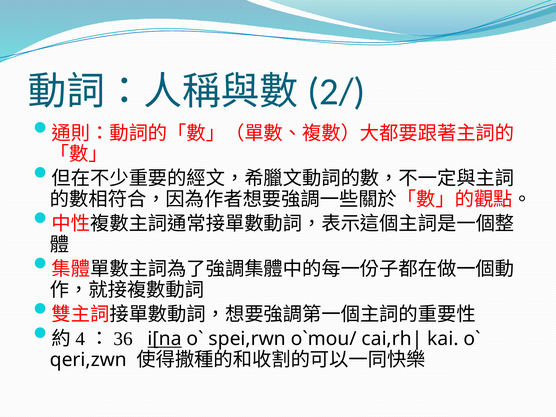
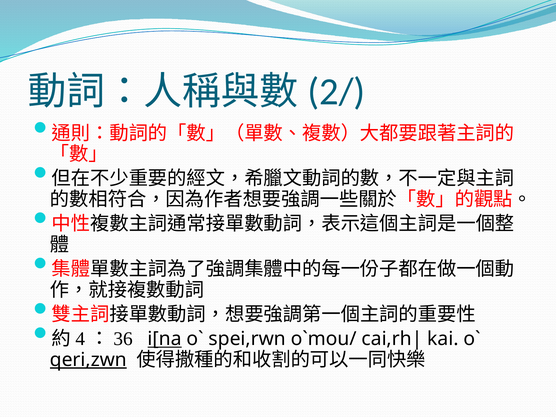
qeri,zwn underline: none -> present
